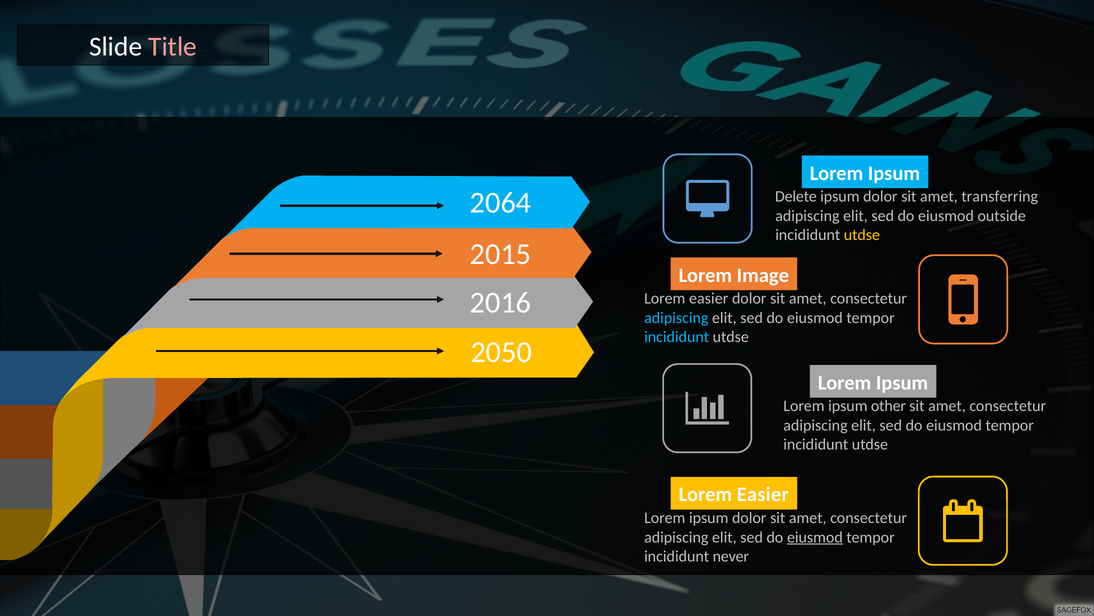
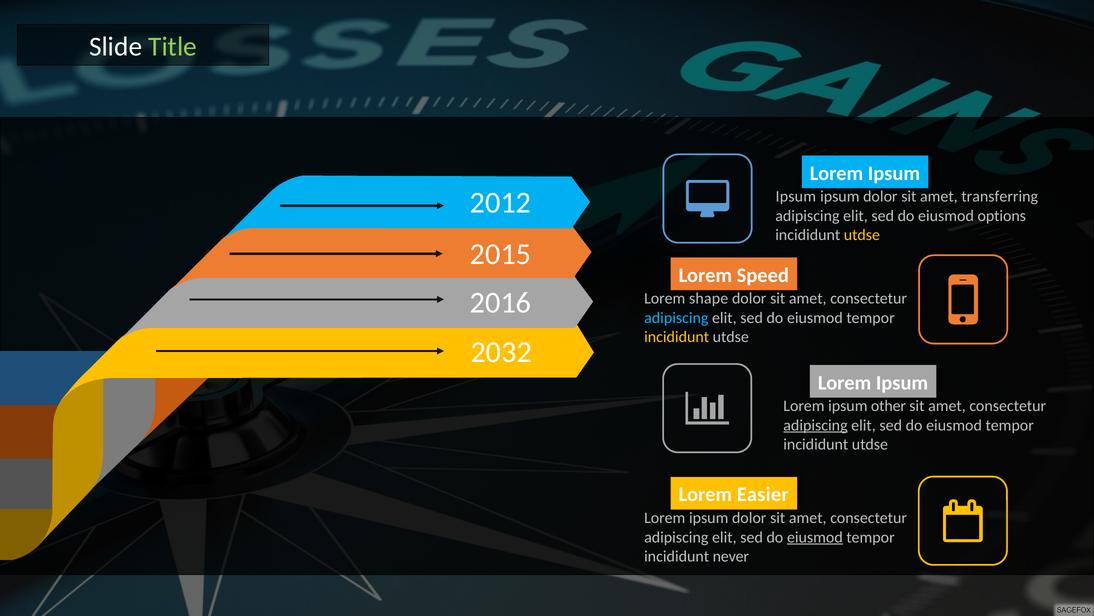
Title colour: pink -> light green
Delete at (796, 196): Delete -> Ipsum
2064: 2064 -> 2012
outside: outside -> options
Image: Image -> Speed
easier at (709, 298): easier -> shape
incididunt at (677, 337) colour: light blue -> yellow
2050: 2050 -> 2032
adipiscing at (815, 425) underline: none -> present
